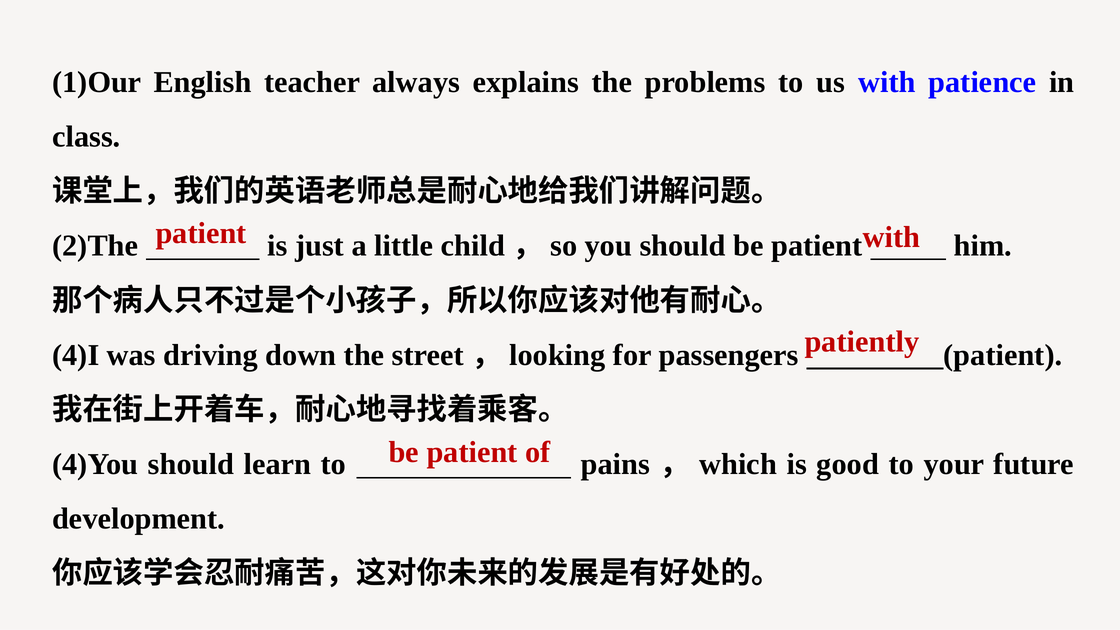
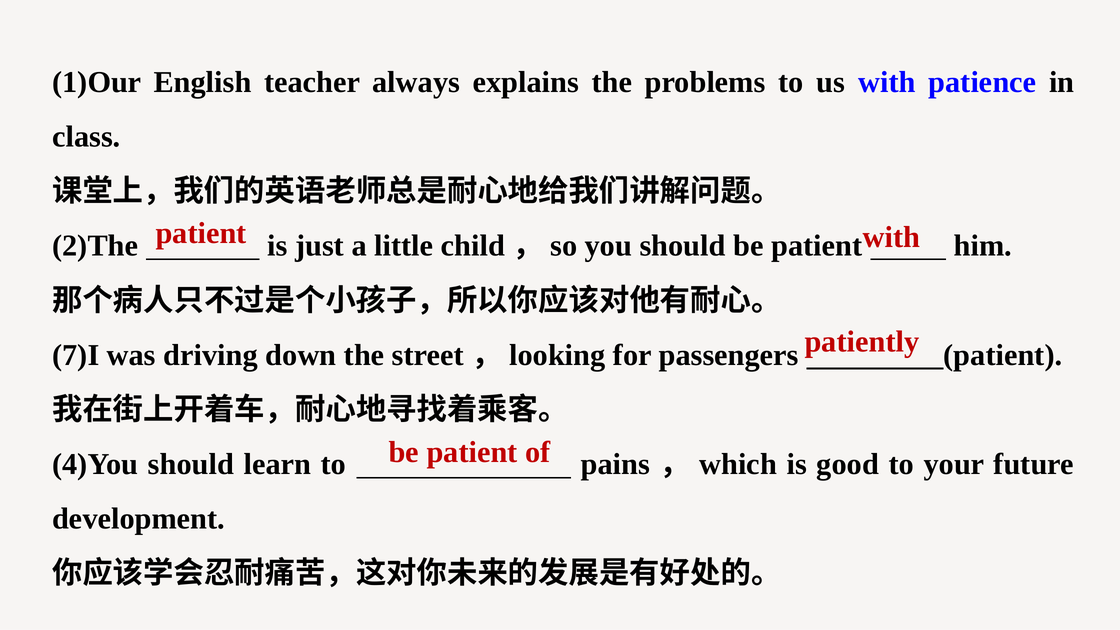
4)I: 4)I -> 7)I
